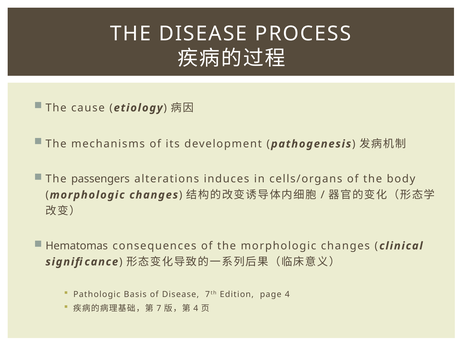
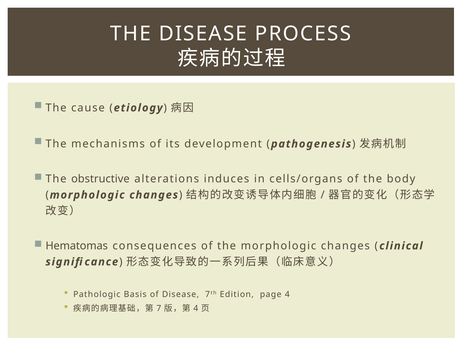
passengers: passengers -> obstructive
